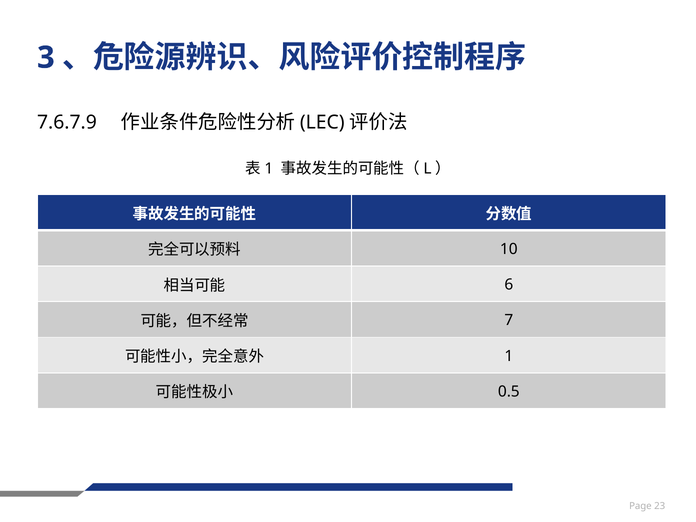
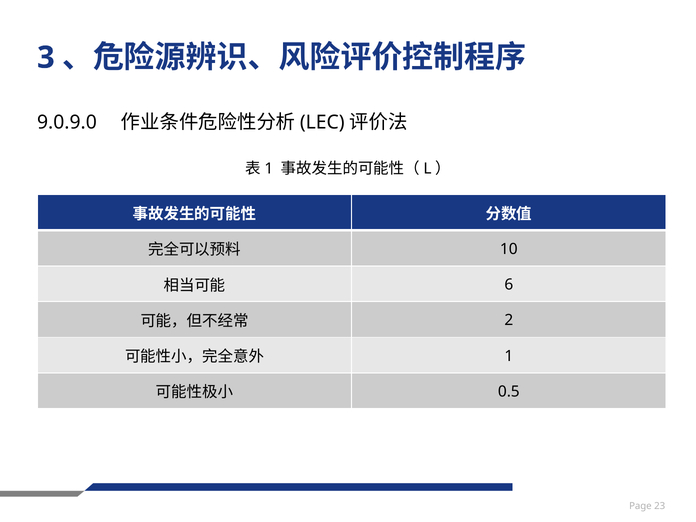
7.6.7.9: 7.6.7.9 -> 9.0.9.0
7: 7 -> 2
